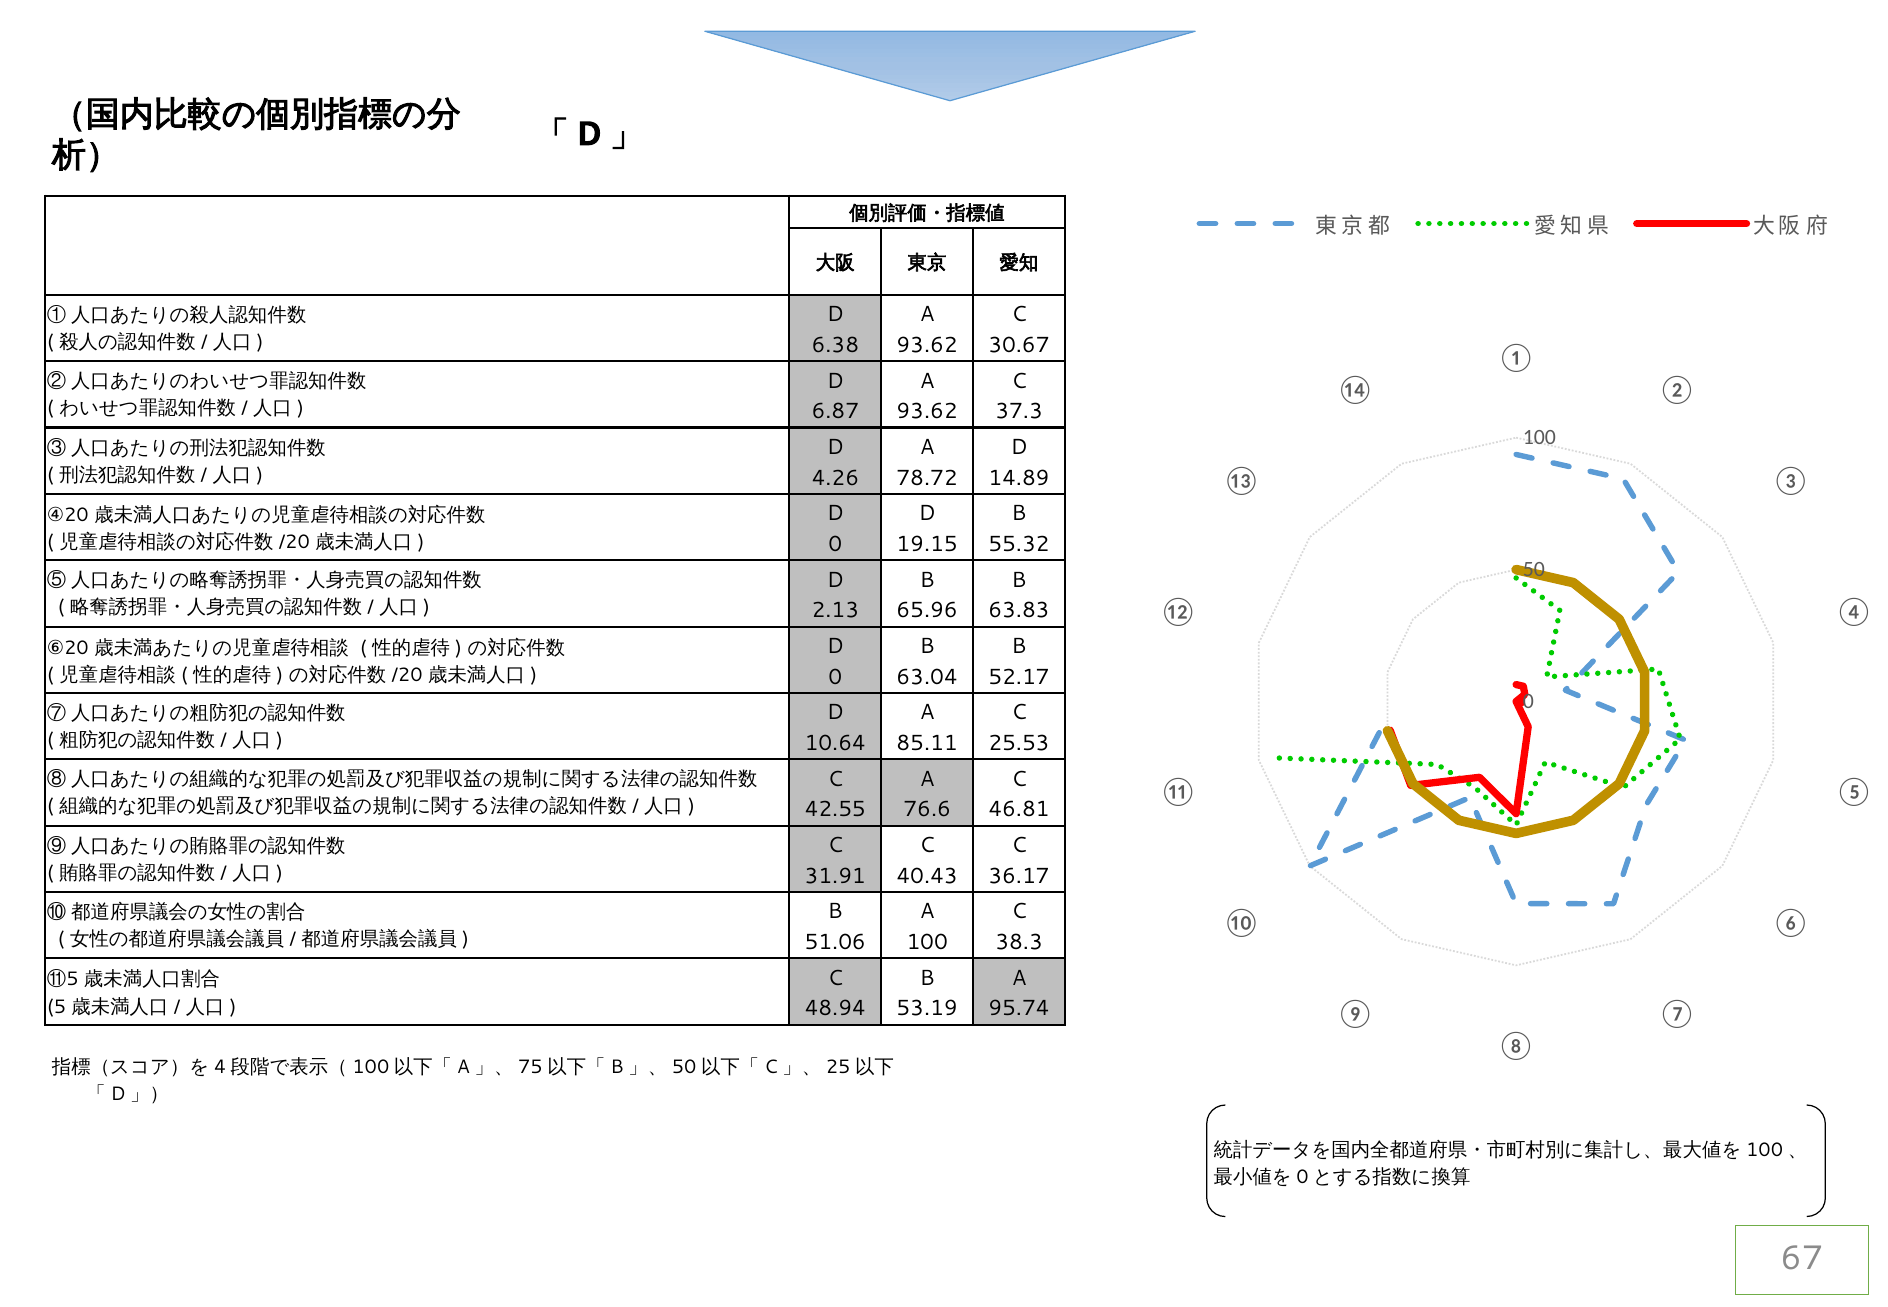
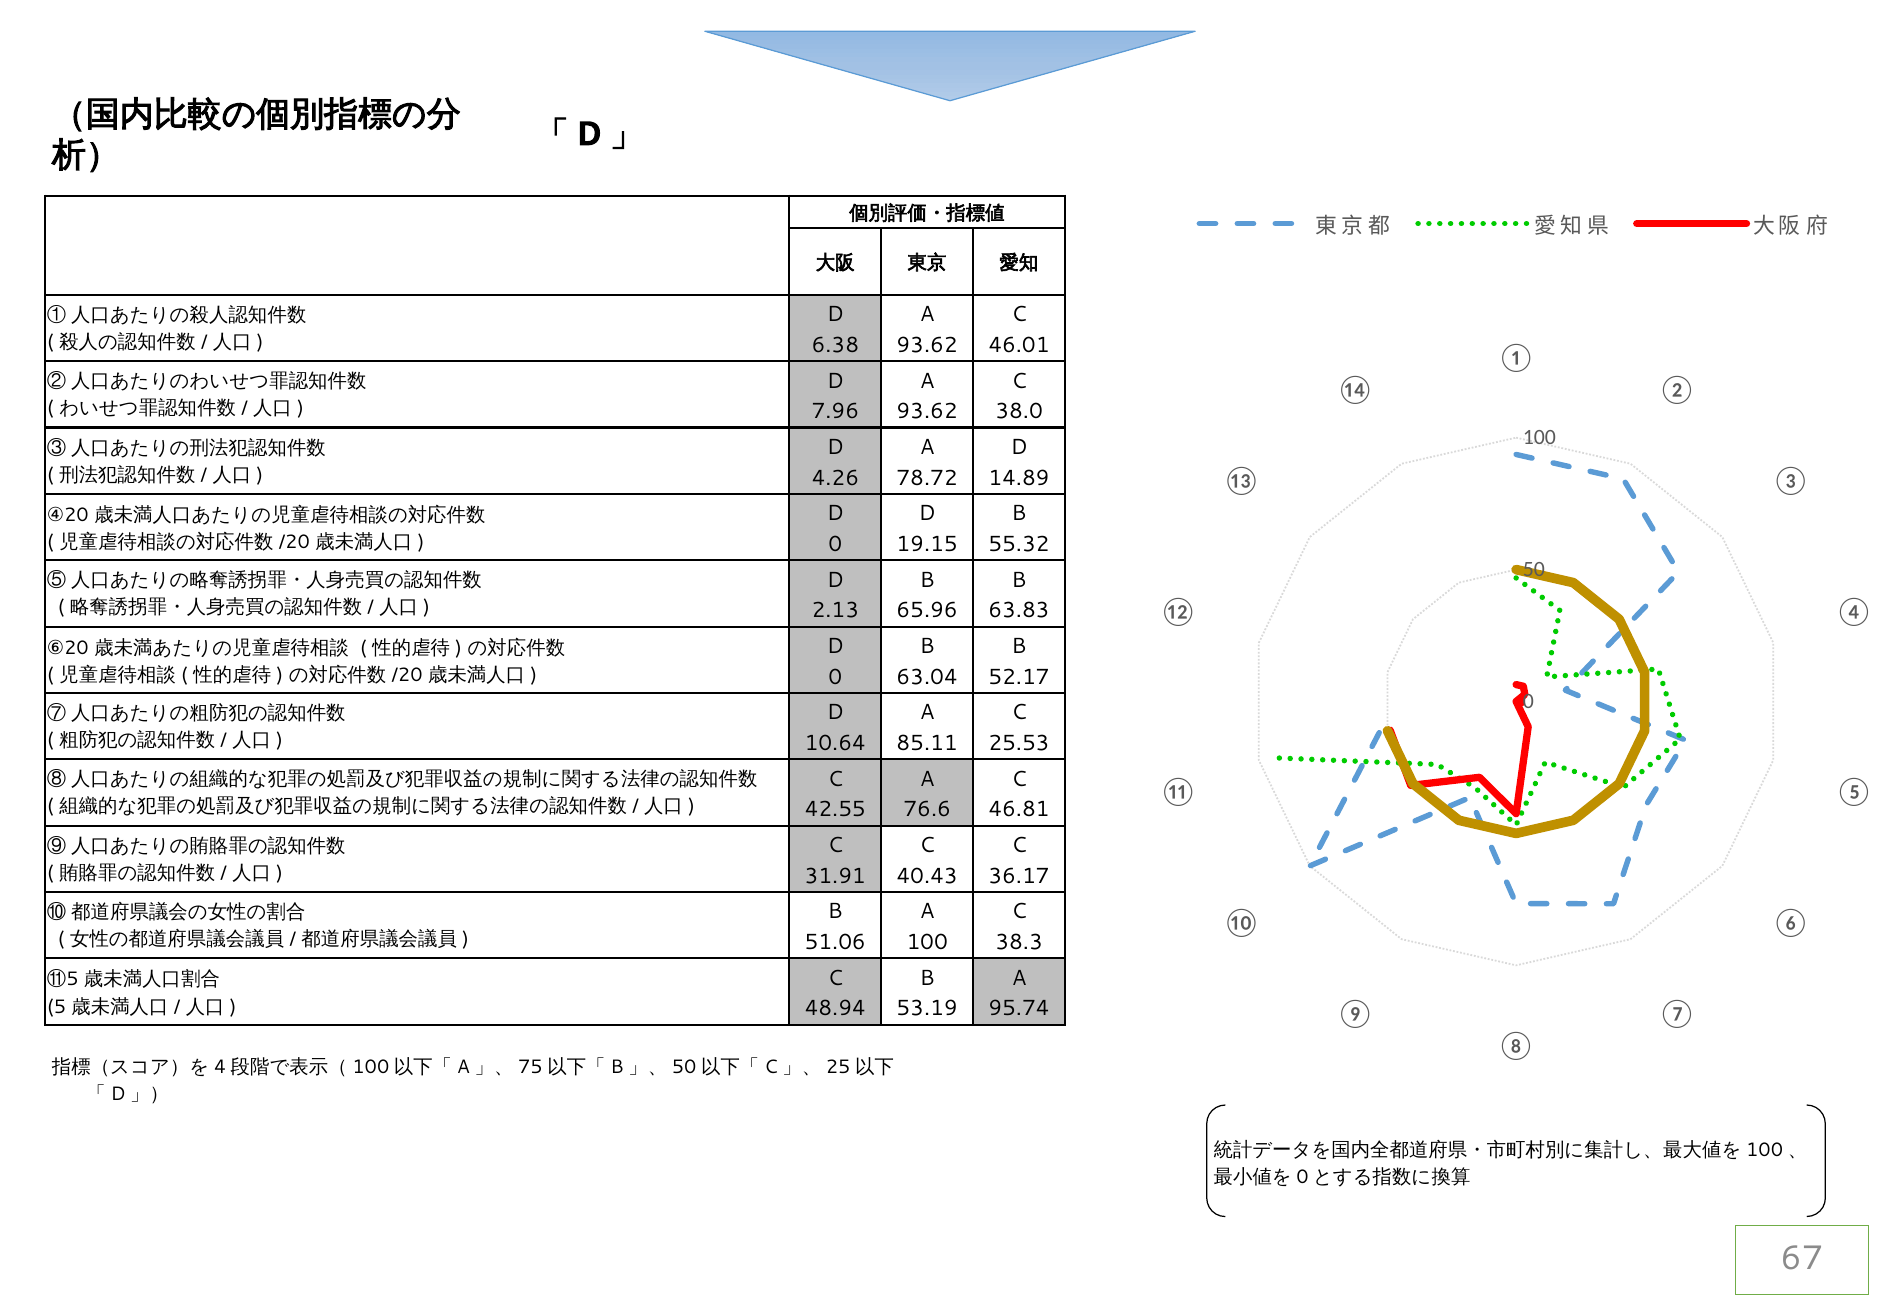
30.67: 30.67 -> 46.01
6.87: 6.87 -> 7.96
37.3: 37.3 -> 38.0
